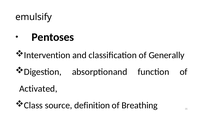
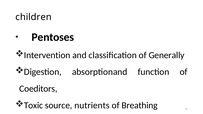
emulsify: emulsify -> children
Activated: Activated -> Coeditors
Class: Class -> Toxic
definition: definition -> nutrients
